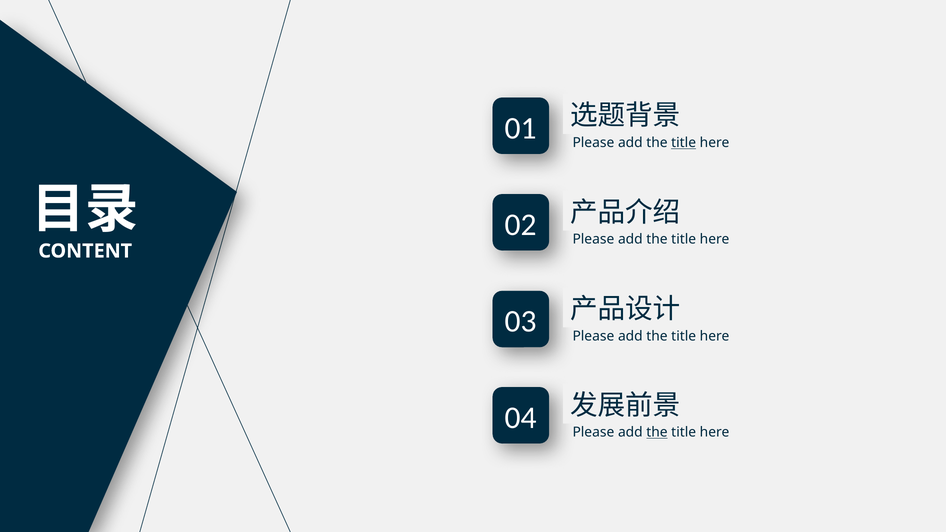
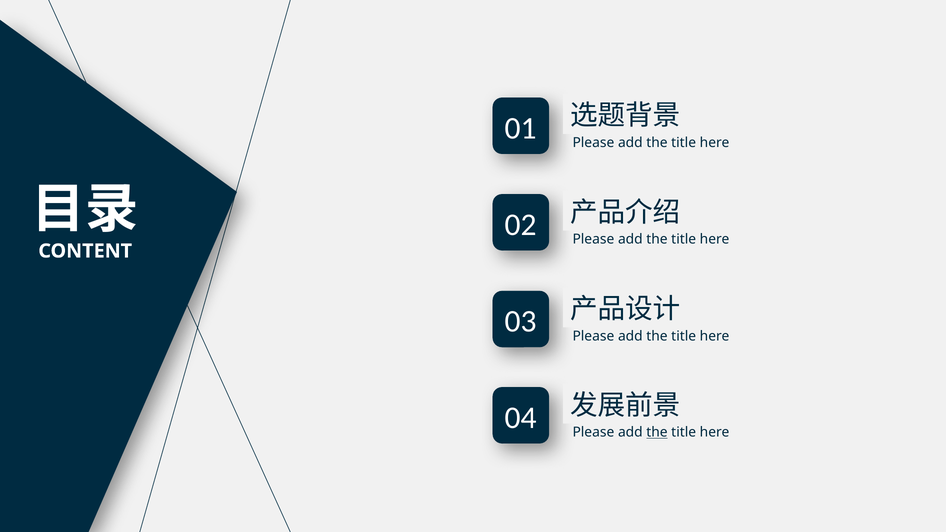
title at (684, 143) underline: present -> none
